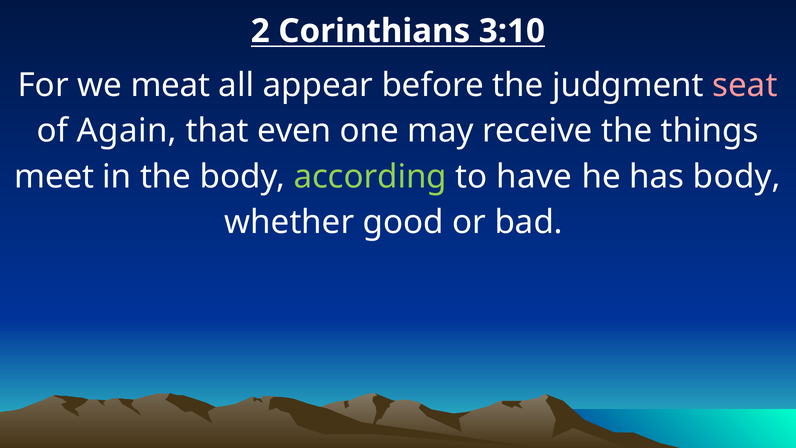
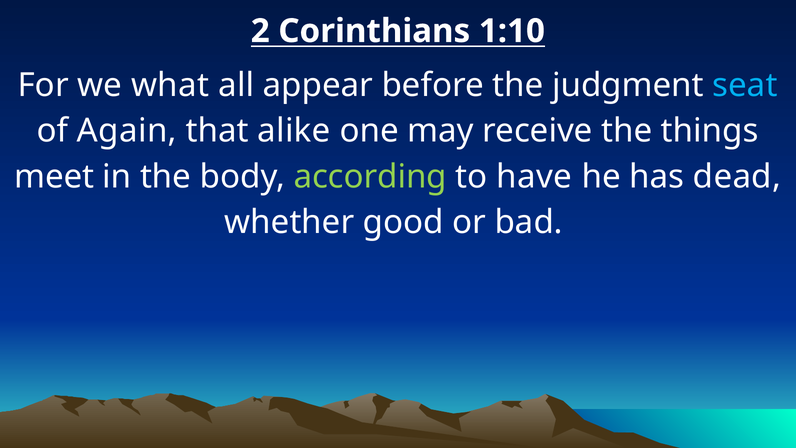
3:10: 3:10 -> 1:10
meat: meat -> what
seat colour: pink -> light blue
even: even -> alike
has body: body -> dead
